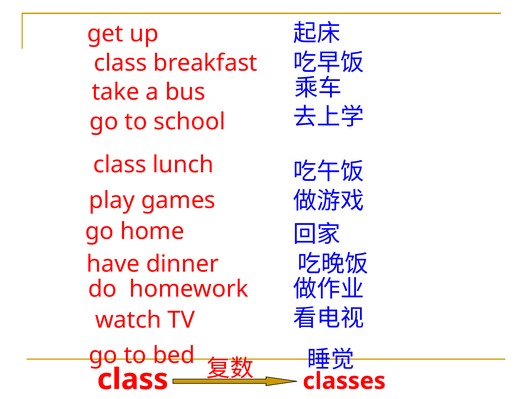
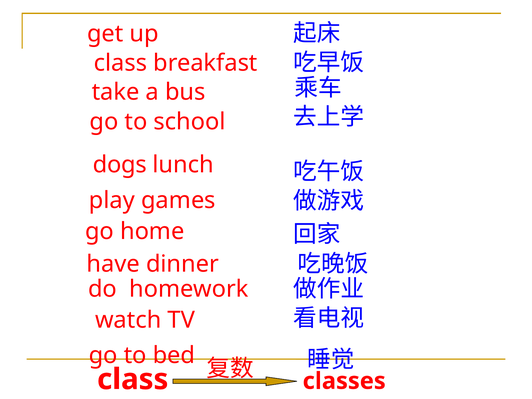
class at (120, 165): class -> dogs
